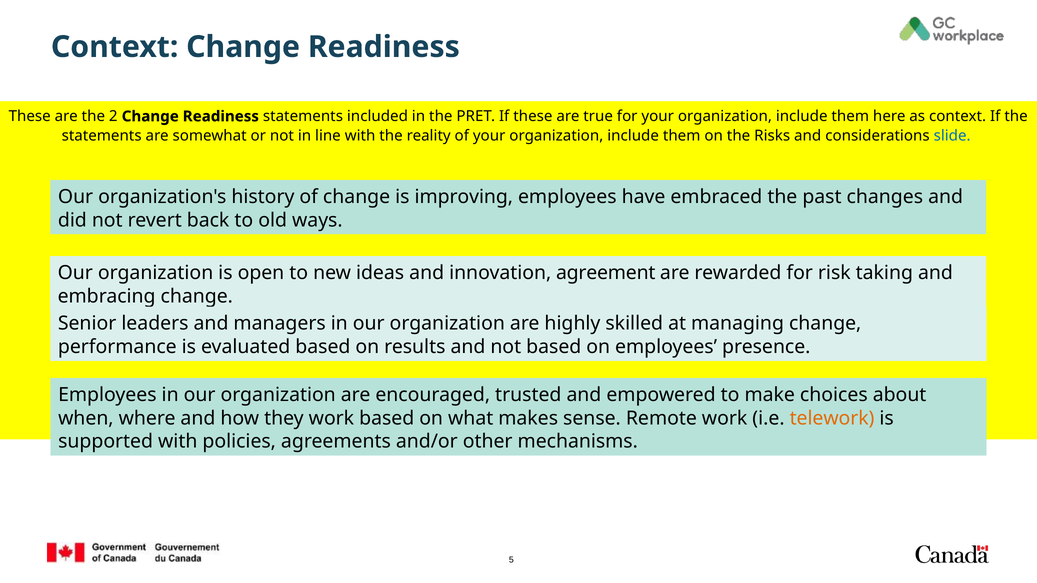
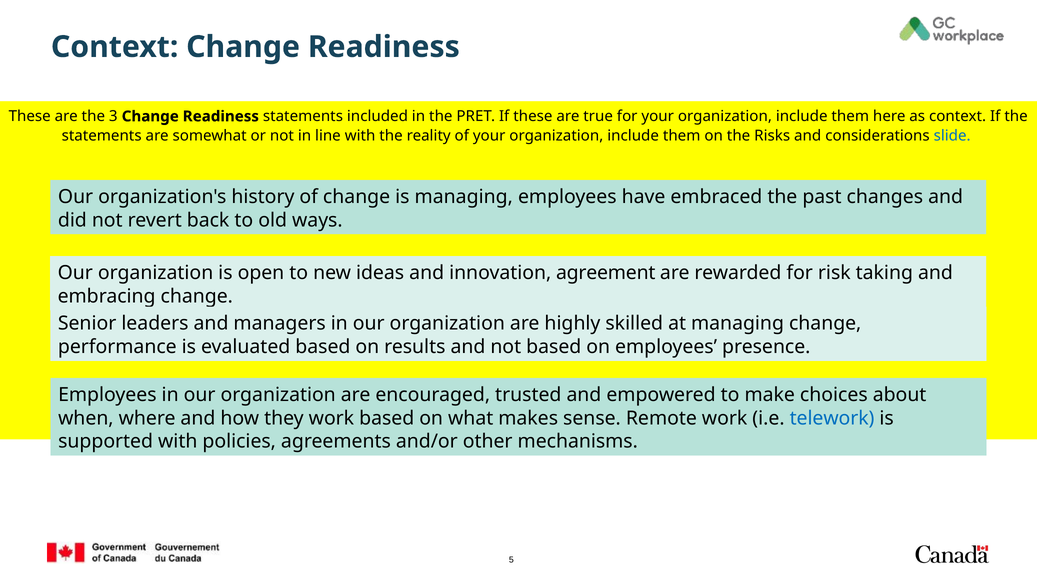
2: 2 -> 3
is improving: improving -> managing
telework colour: orange -> blue
